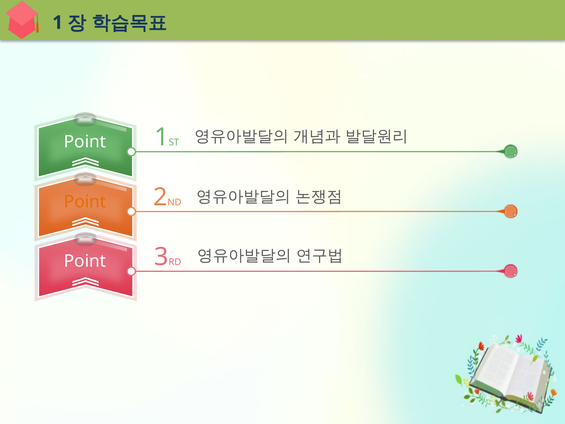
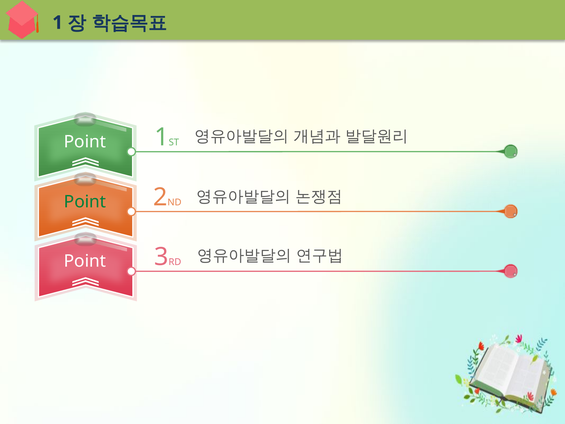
Point at (85, 202) colour: orange -> green
